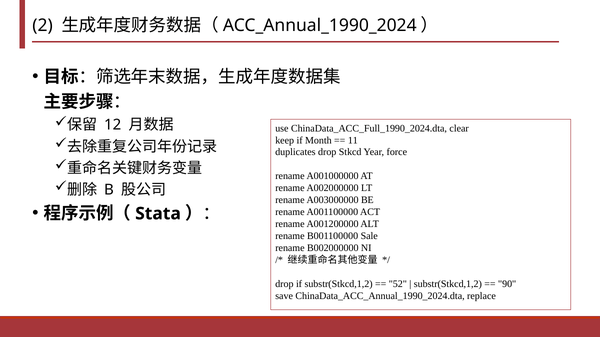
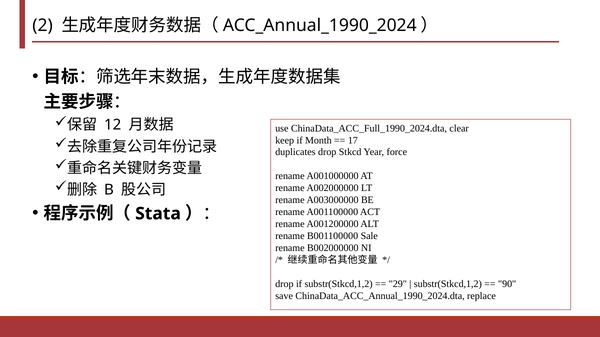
11: 11 -> 17
52: 52 -> 29
